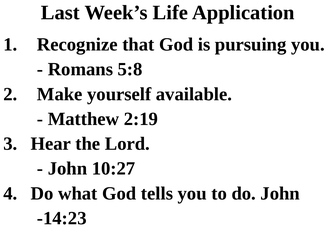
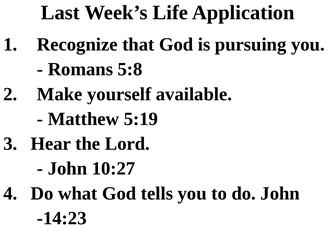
2:19: 2:19 -> 5:19
